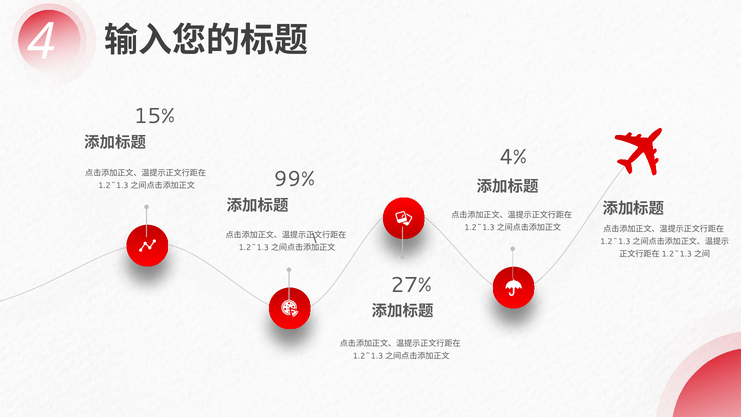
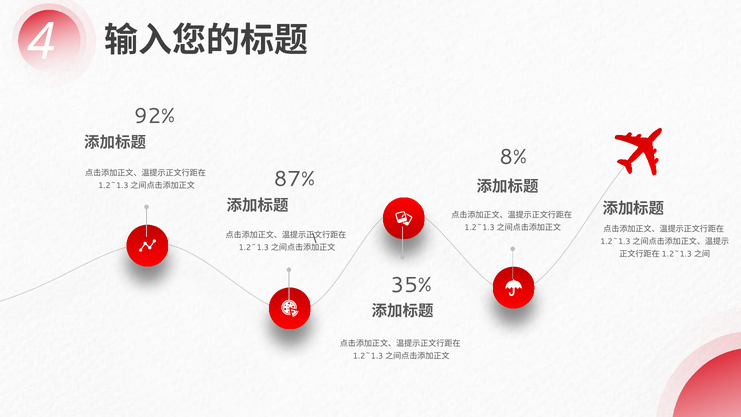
15%: 15% -> 92%
4%: 4% -> 8%
99%: 99% -> 87%
27%: 27% -> 35%
